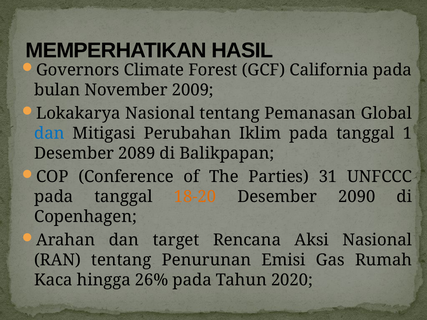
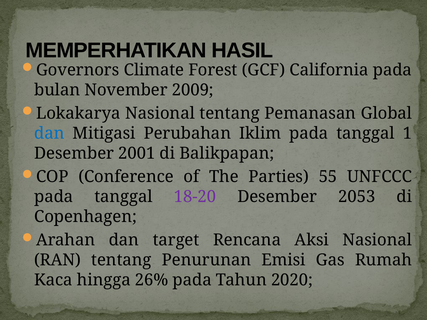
2089: 2089 -> 2001
31: 31 -> 55
18-20 colour: orange -> purple
2090: 2090 -> 2053
